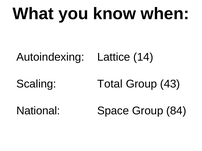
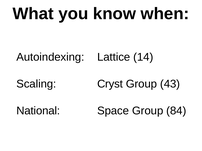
Total: Total -> Cryst
